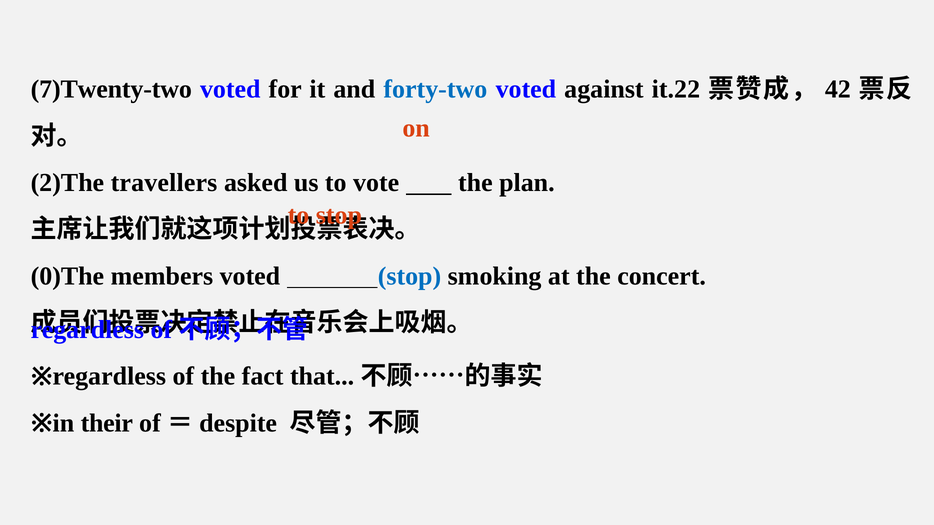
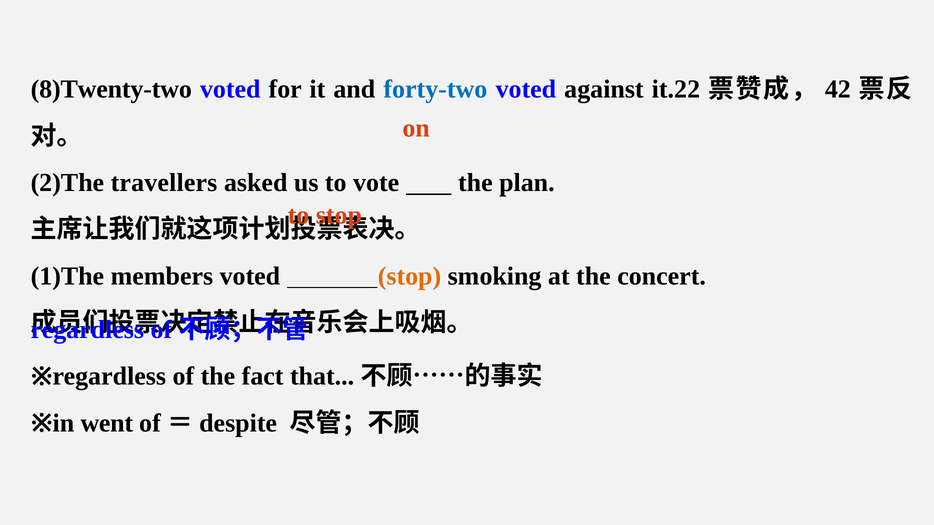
7)Twenty-two: 7)Twenty-two -> 8)Twenty-two
0)The: 0)The -> 1)The
stop at (409, 276) colour: blue -> orange
their: their -> went
